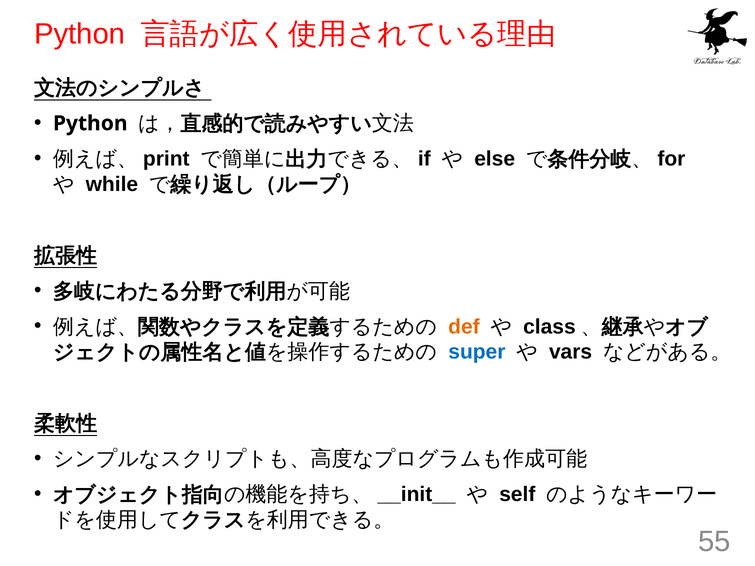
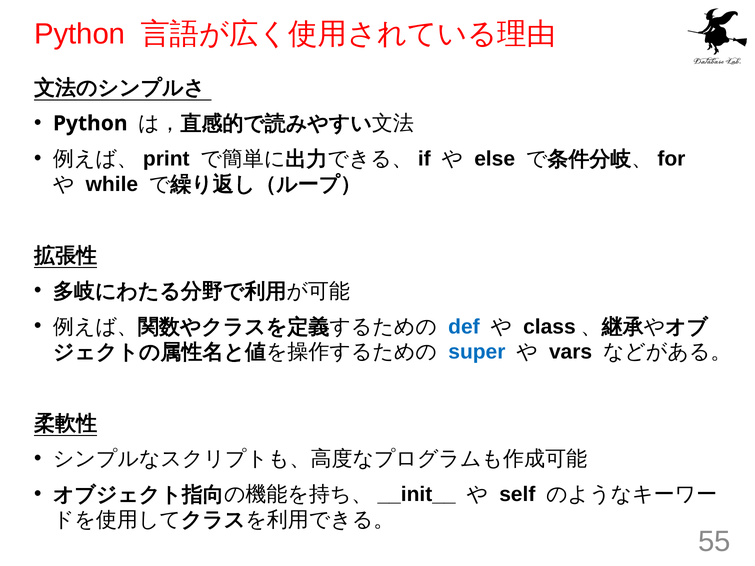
def colour: orange -> blue
